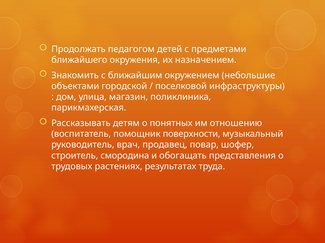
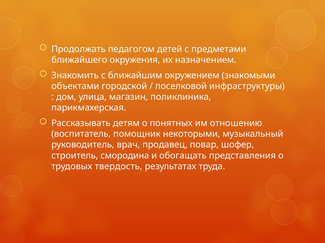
небольшие: небольшие -> знакомыми
поверхности: поверхности -> некоторыми
растениях: растениях -> твердость
